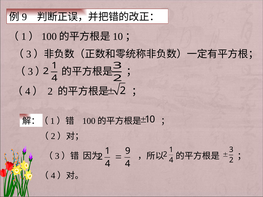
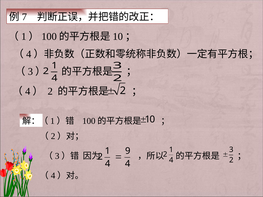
9 at (24, 17): 9 -> 7
3 at (29, 54): 3 -> 4
